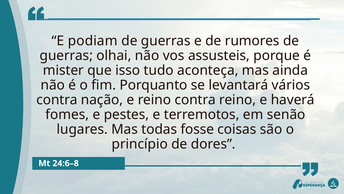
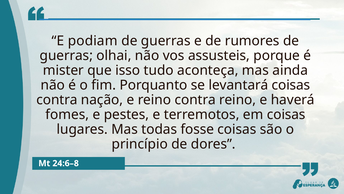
levantará vários: vários -> coisas
em senão: senão -> coisas
